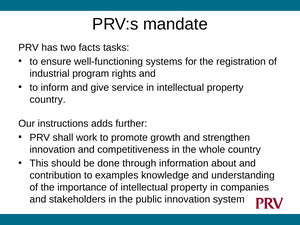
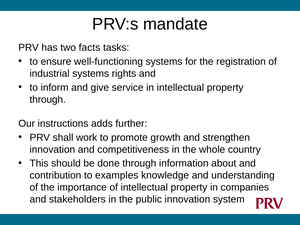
industrial program: program -> systems
country at (48, 99): country -> through
